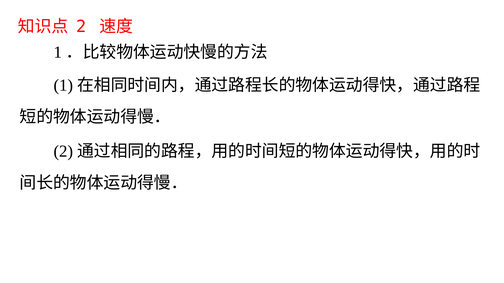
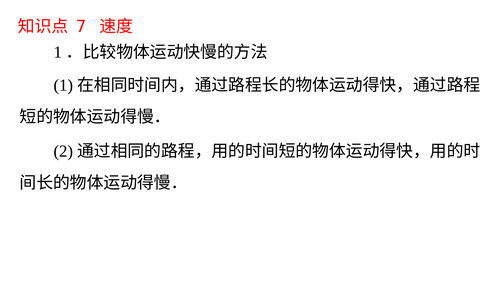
2: 2 -> 7
